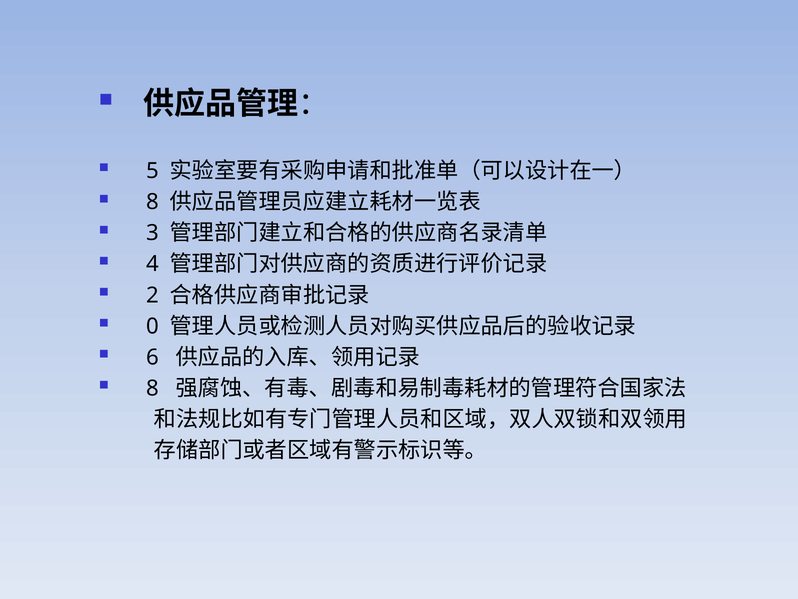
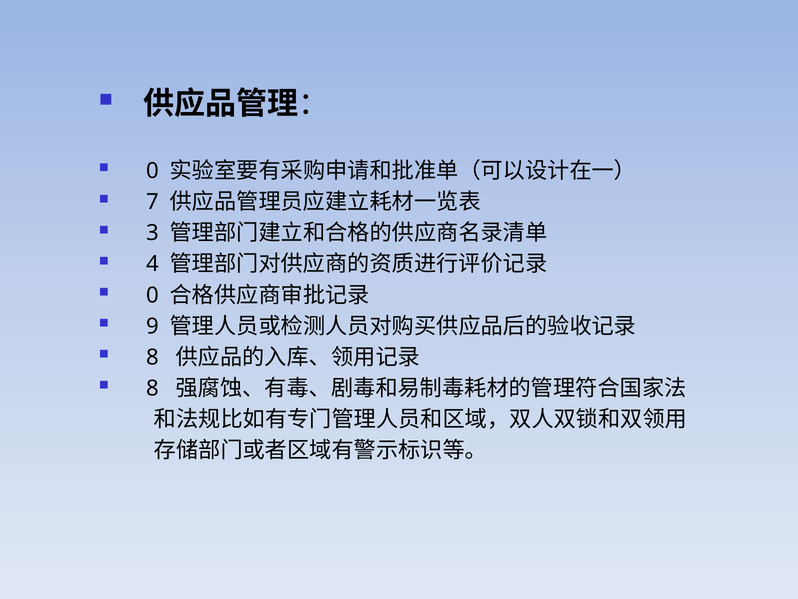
5 at (152, 171): 5 -> 0
8 at (152, 202): 8 -> 7
2 at (152, 295): 2 -> 0
0: 0 -> 9
6 at (152, 357): 6 -> 8
